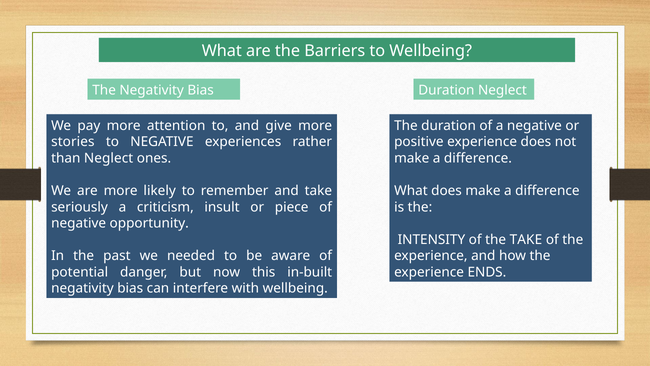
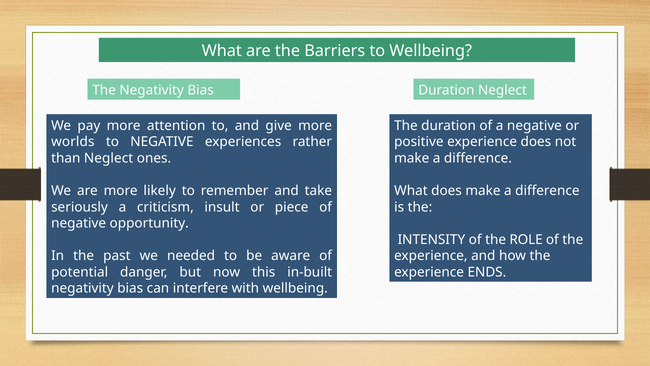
stories: stories -> worlds
the TAKE: TAKE -> ROLE
